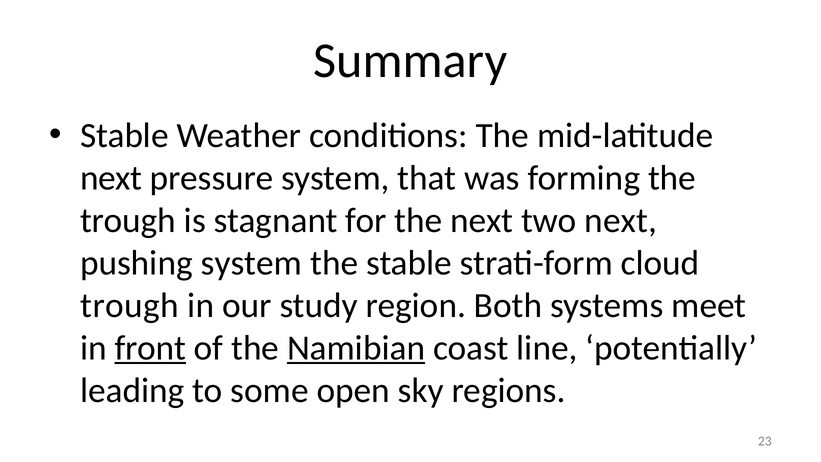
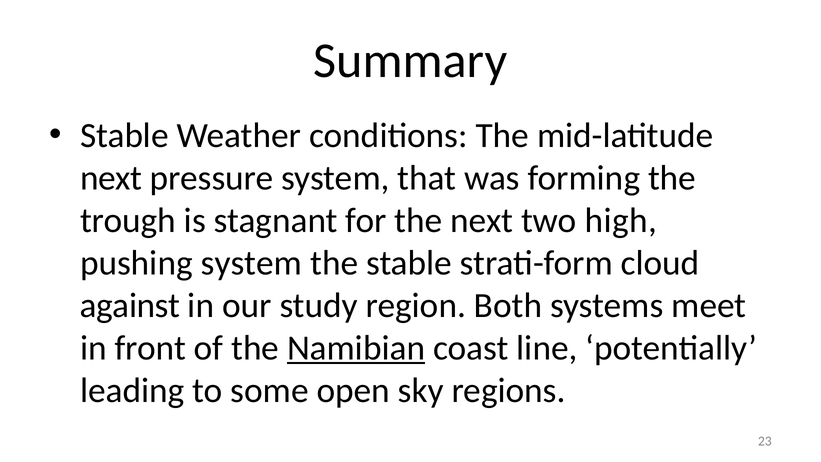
two next: next -> high
trough at (130, 305): trough -> against
front underline: present -> none
